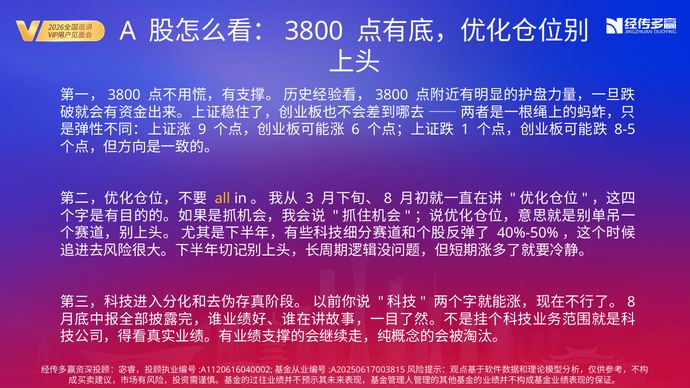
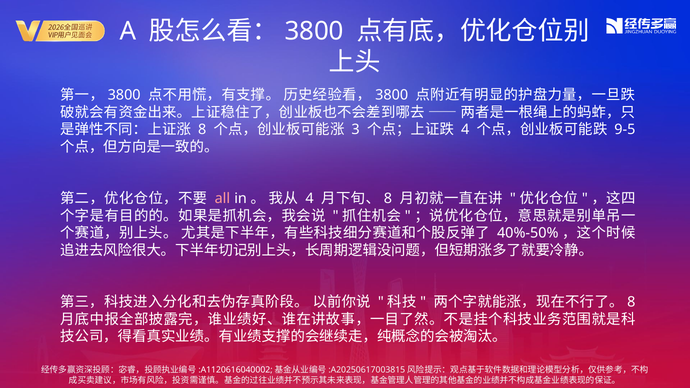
9 at (202, 130): 9 -> 8
6: 6 -> 3
1 at (465, 130): 1 -> 4
8-5: 8-5 -> 9-5
all colour: yellow -> pink
3 at (310, 199): 3 -> 4
